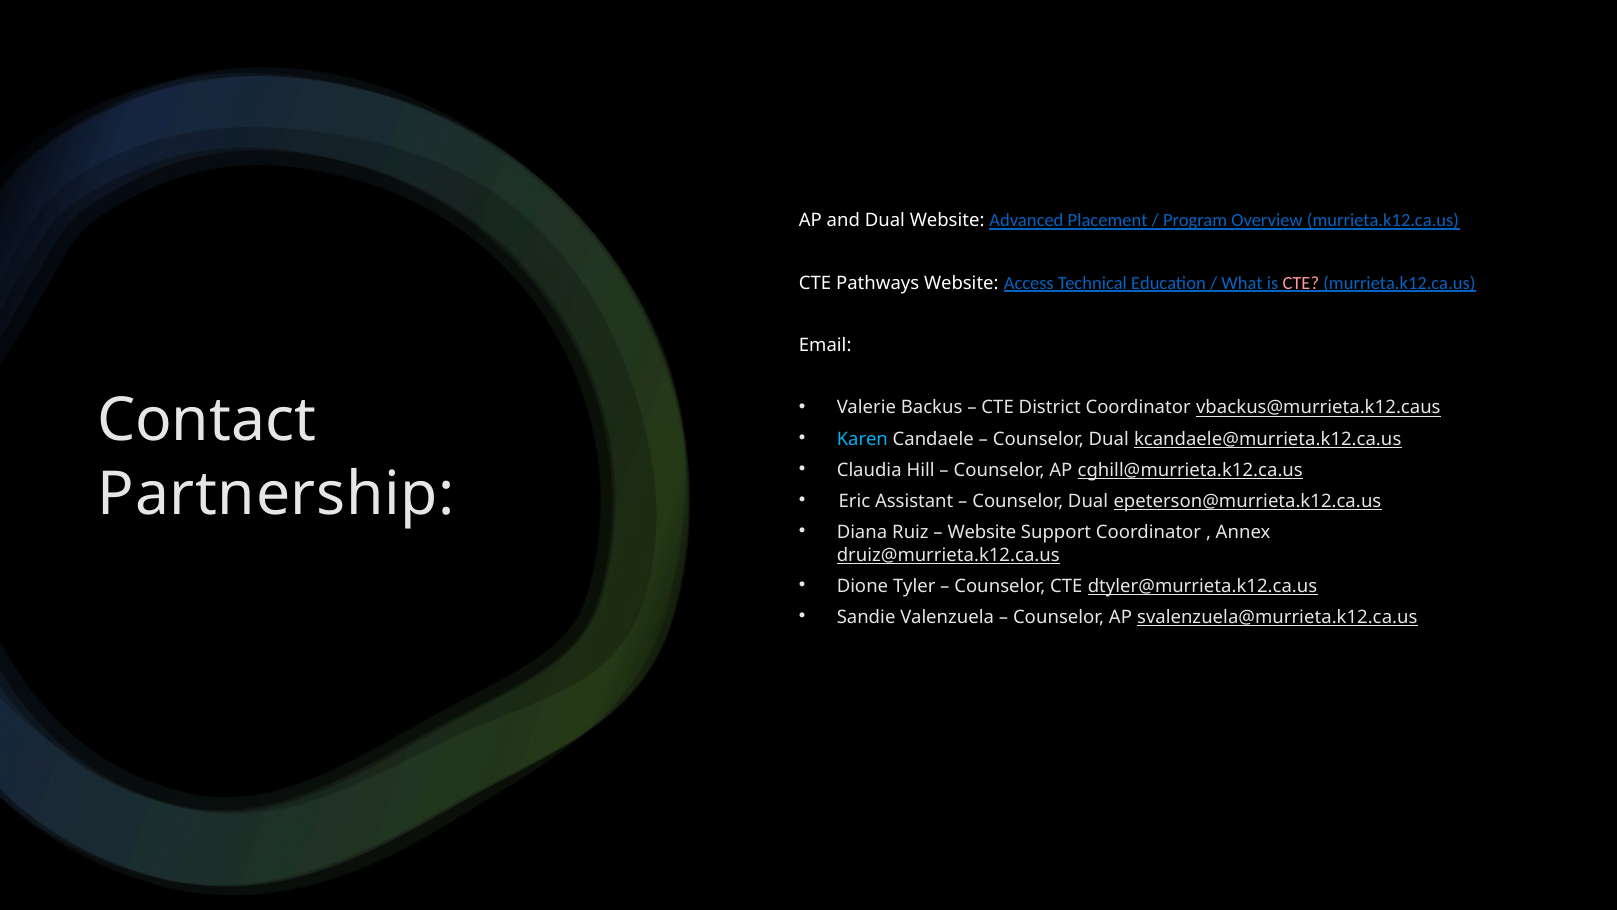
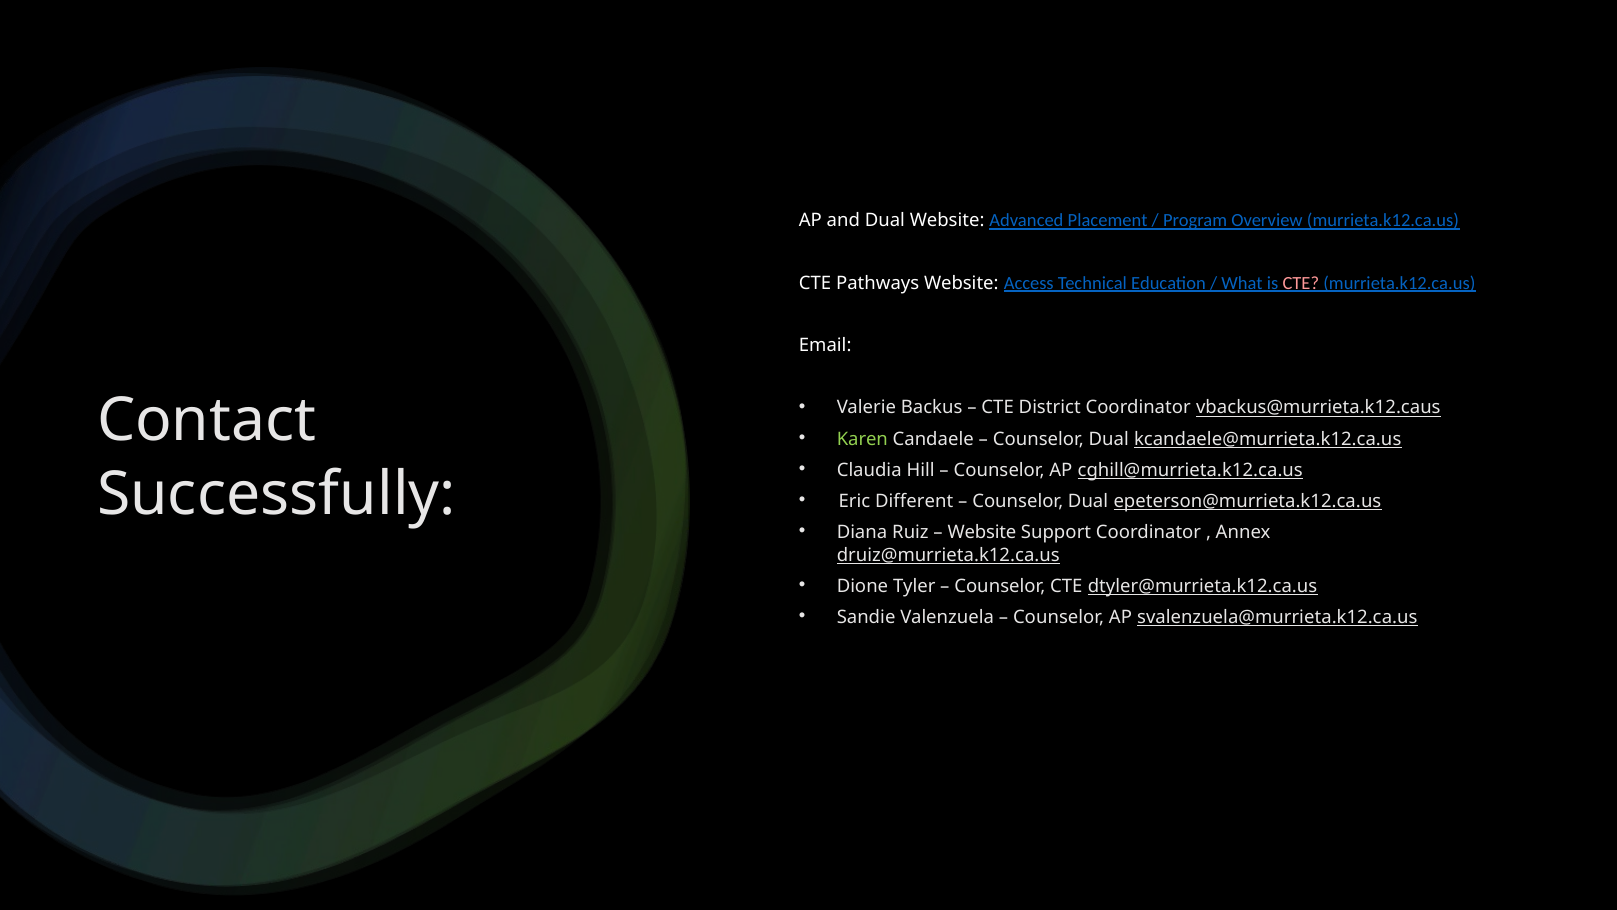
Karen colour: light blue -> light green
Partnership: Partnership -> Successfully
Assistant: Assistant -> Different
